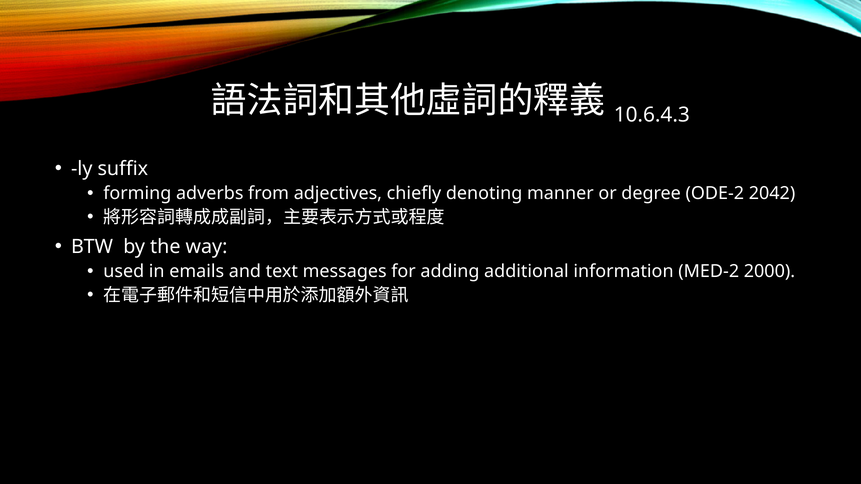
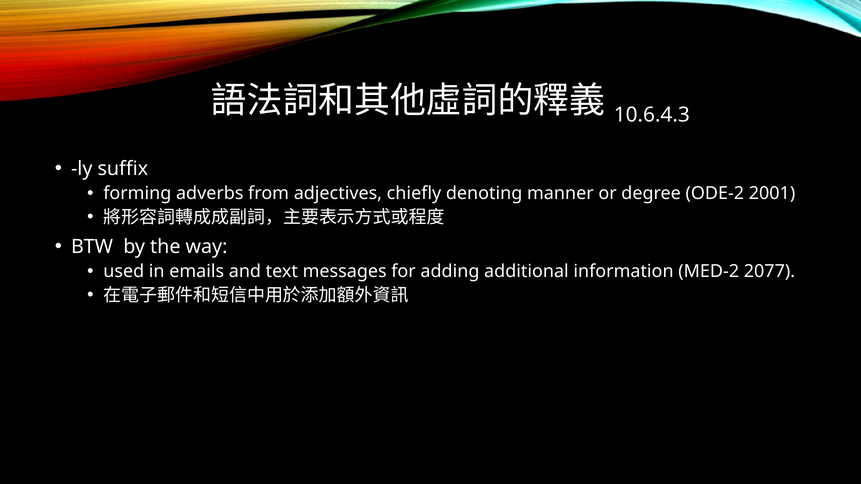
2042: 2042 -> 2001
2000: 2000 -> 2077
